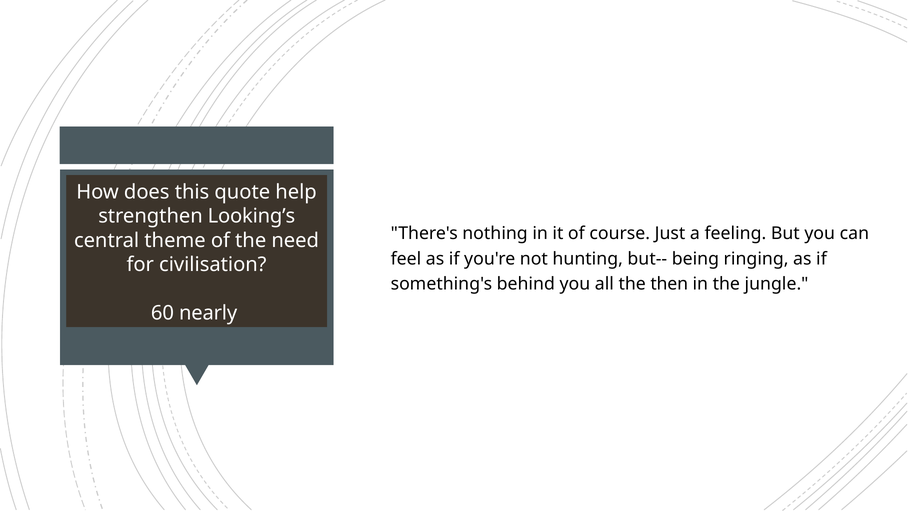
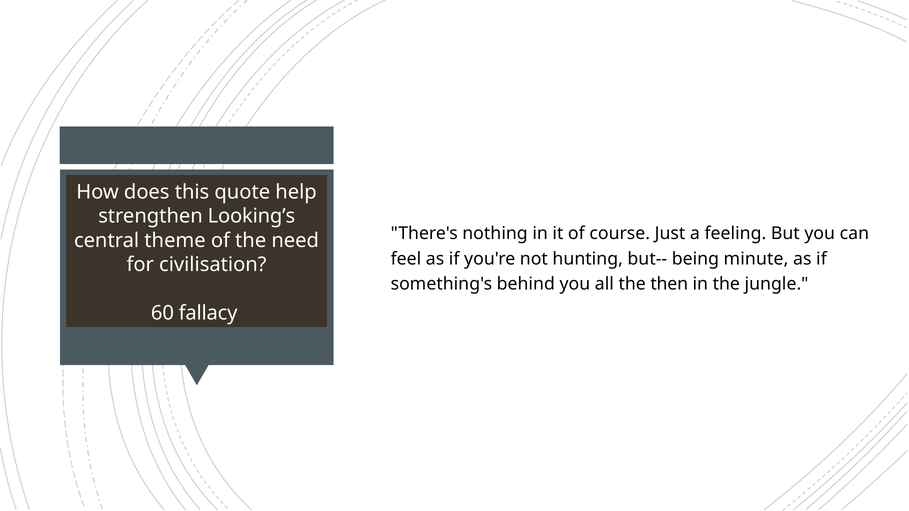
ringing: ringing -> minute
nearly: nearly -> fallacy
